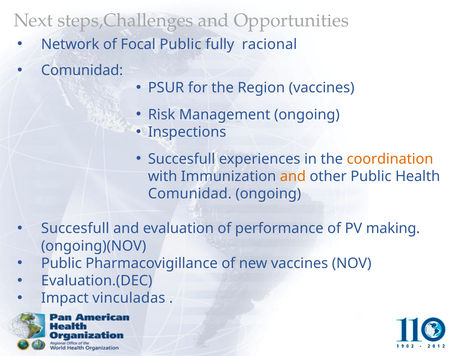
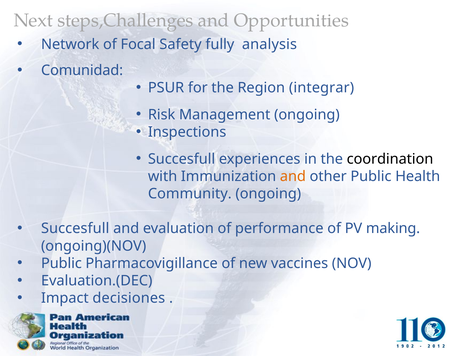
Focal Public: Public -> Safety
racional: racional -> analysis
Region vaccines: vaccines -> integrar
coordination colour: orange -> black
Comunidad at (190, 194): Comunidad -> Community
vinculadas: vinculadas -> decisiones
